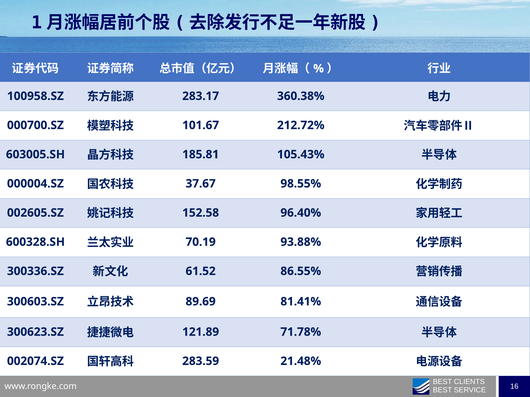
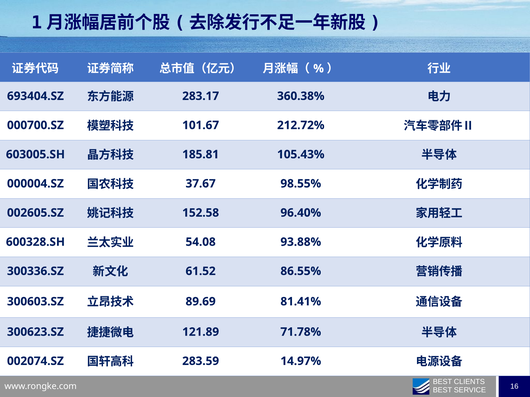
100958.SZ: 100958.SZ -> 693404.SZ
70.19: 70.19 -> 54.08
21.48%: 21.48% -> 14.97%
